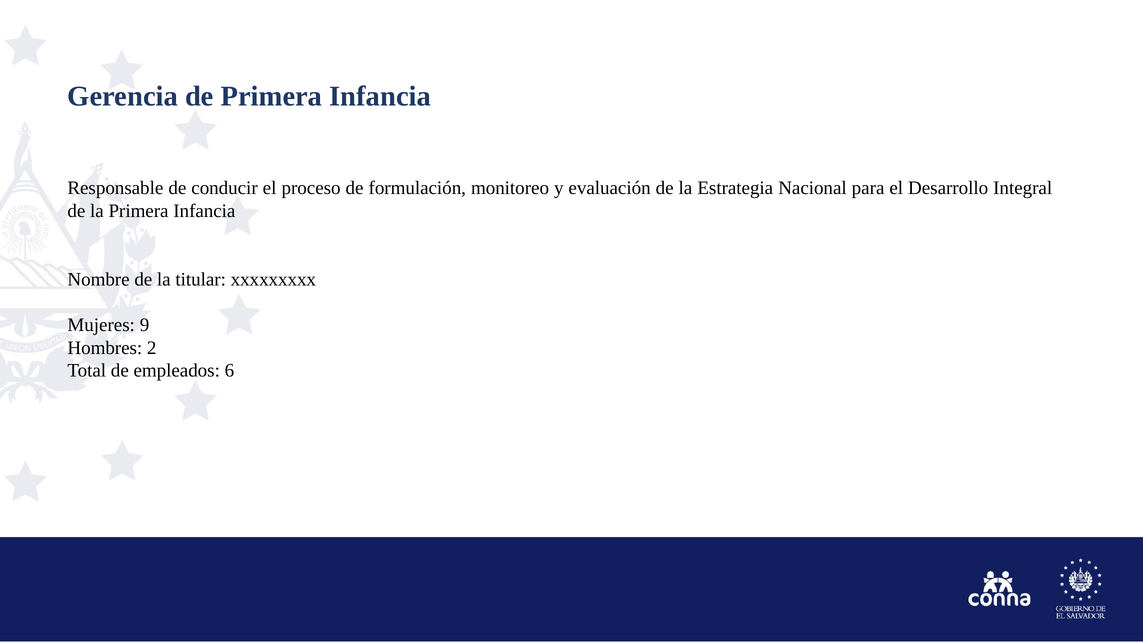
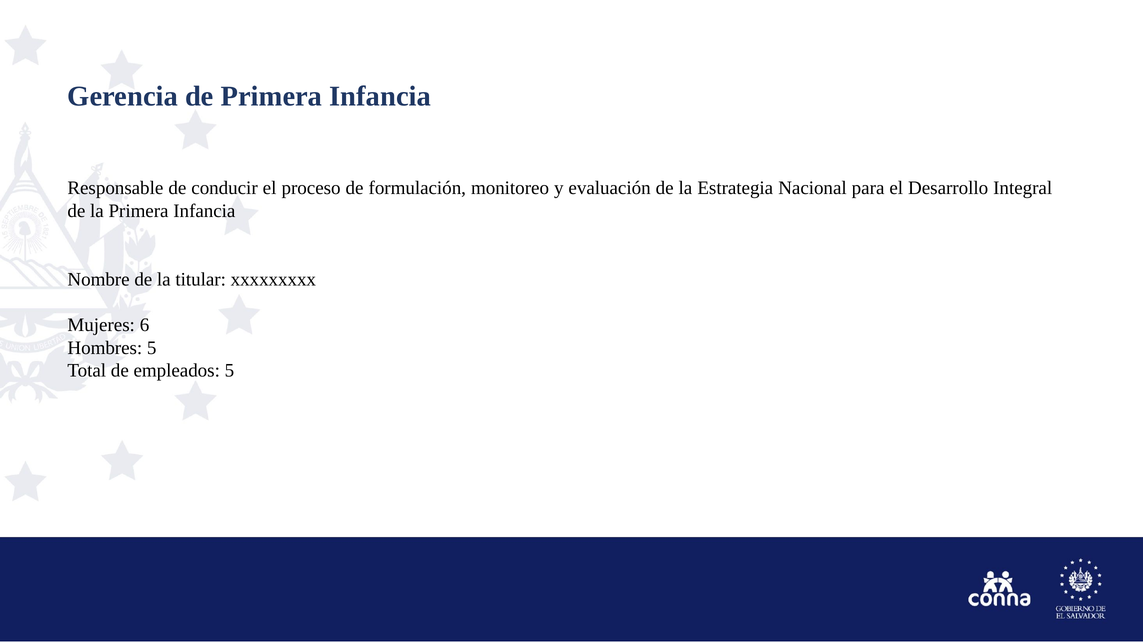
9: 9 -> 6
Hombres 2: 2 -> 5
empleados 6: 6 -> 5
